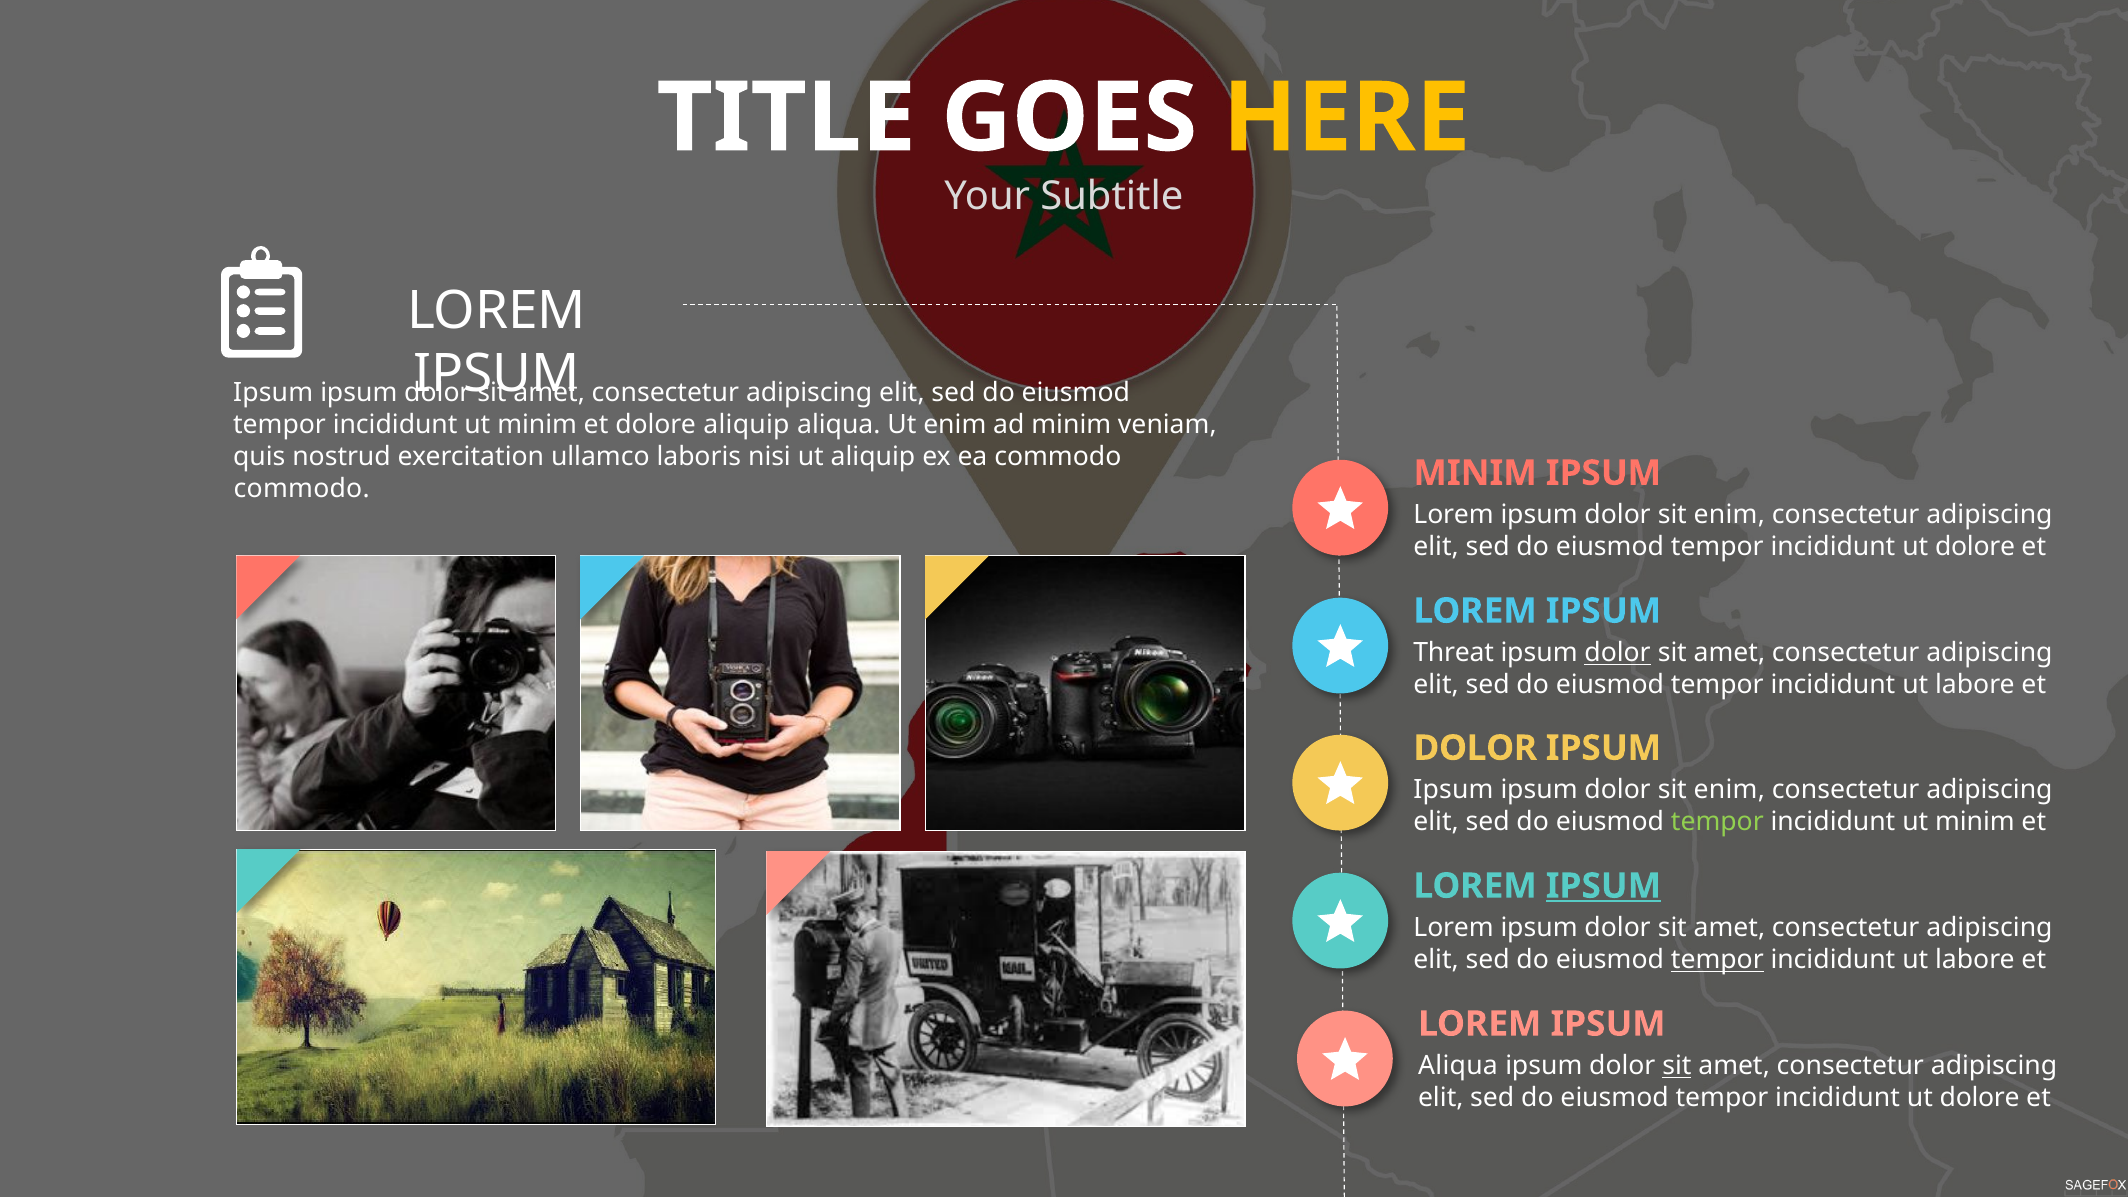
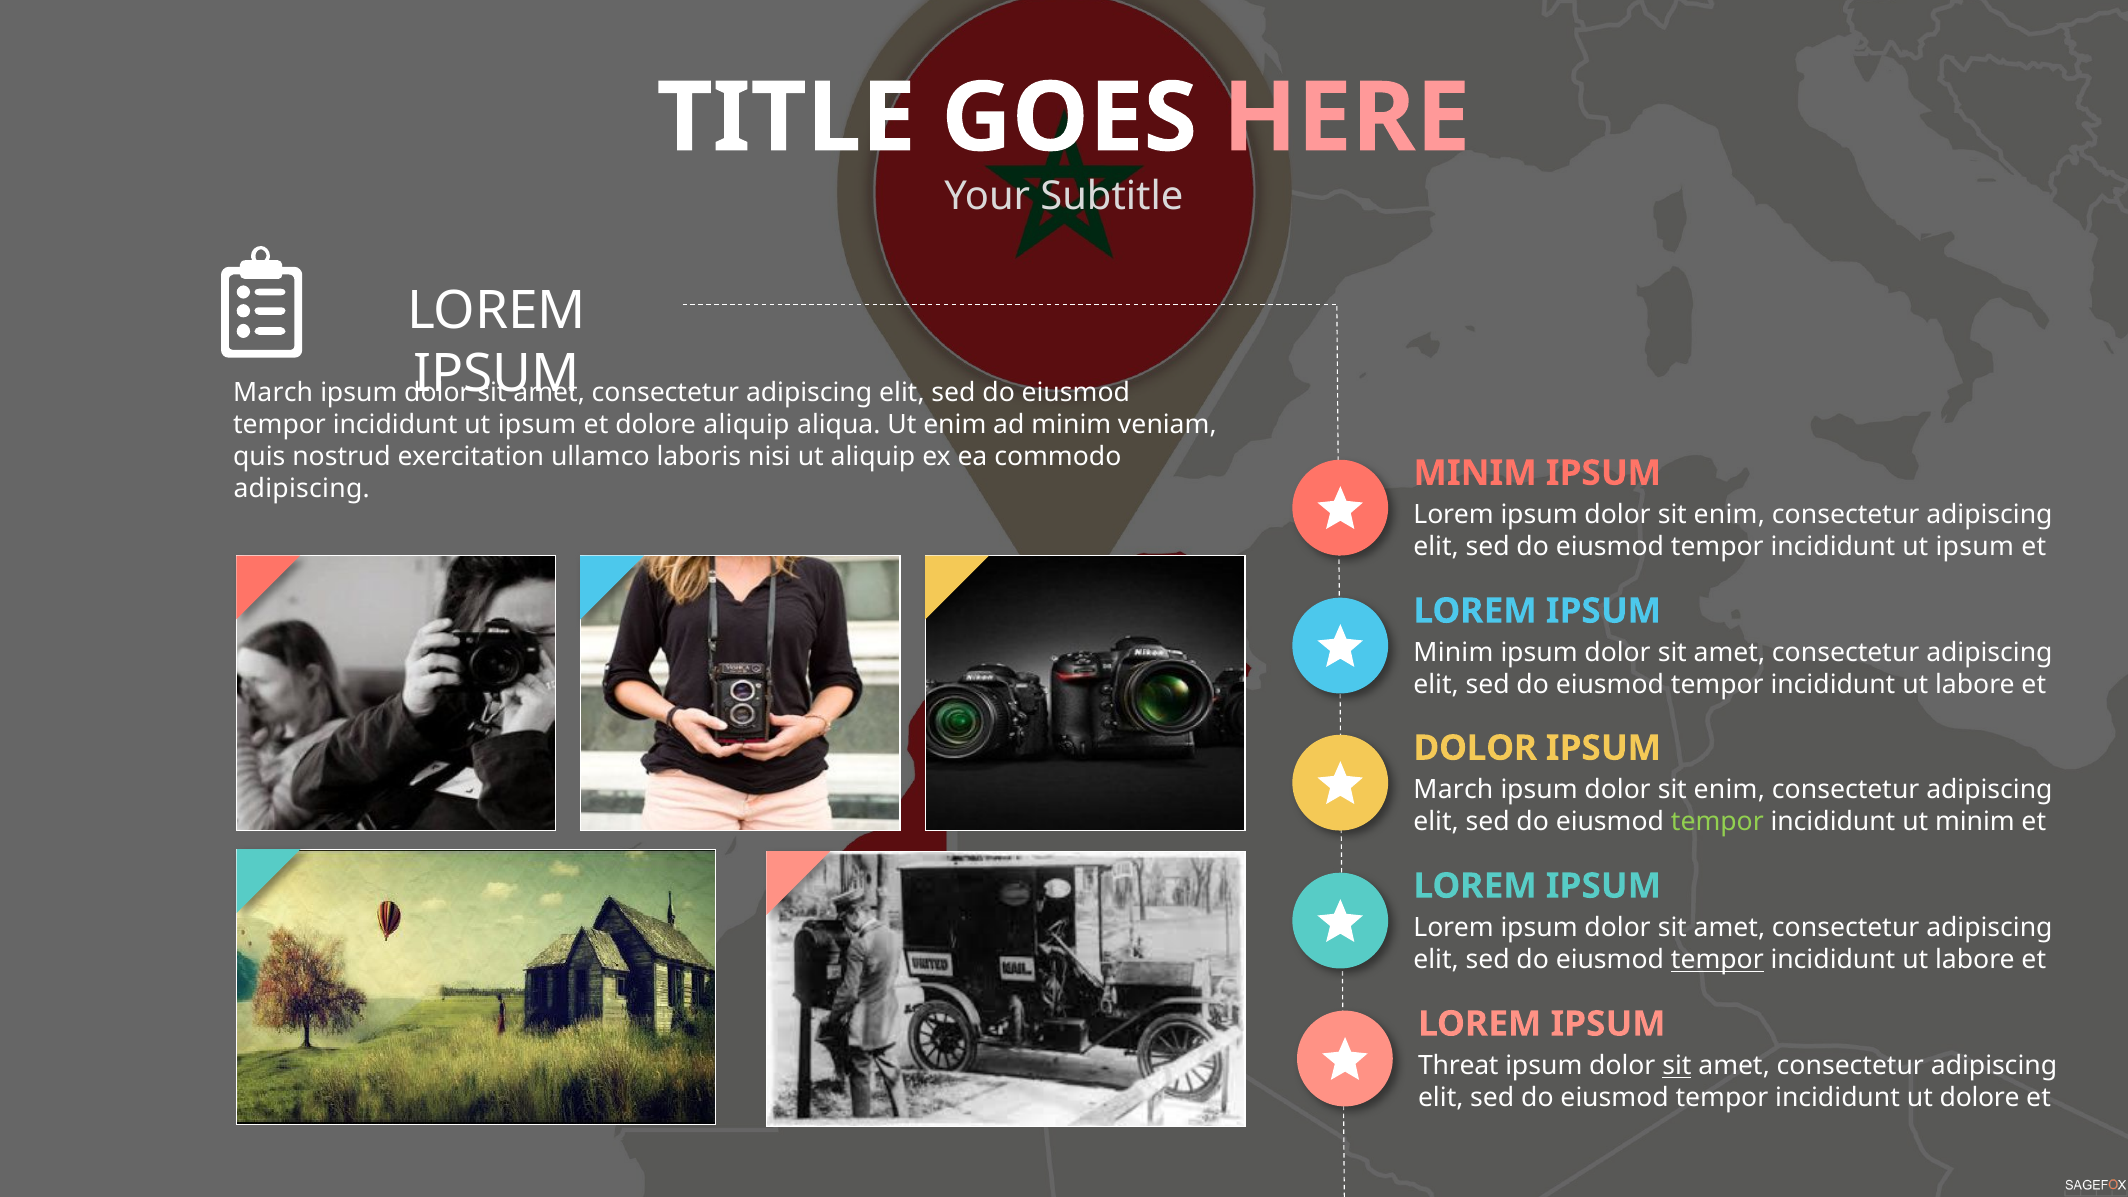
HERE colour: yellow -> pink
Ipsum at (273, 393): Ipsum -> March
minim at (537, 425): minim -> ipsum
commodo at (302, 488): commodo -> adipiscing
dolore at (1975, 547): dolore -> ipsum
Threat at (1454, 653): Threat -> Minim
dolor at (1618, 653) underline: present -> none
Ipsum at (1453, 790): Ipsum -> March
IPSUM at (1603, 886) underline: present -> none
Aliqua at (1458, 1066): Aliqua -> Threat
